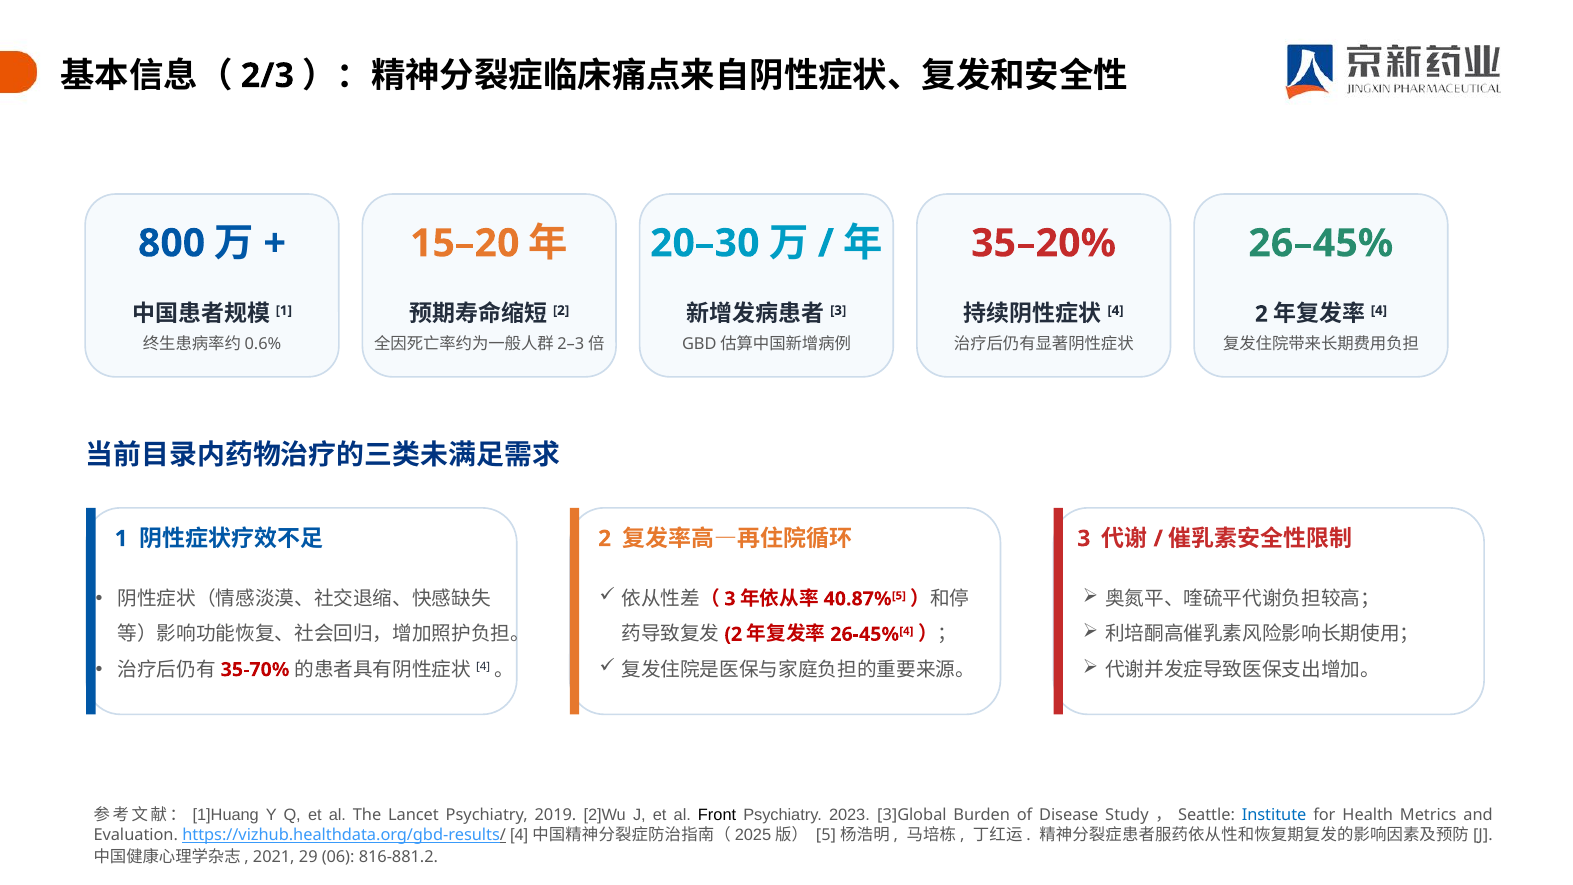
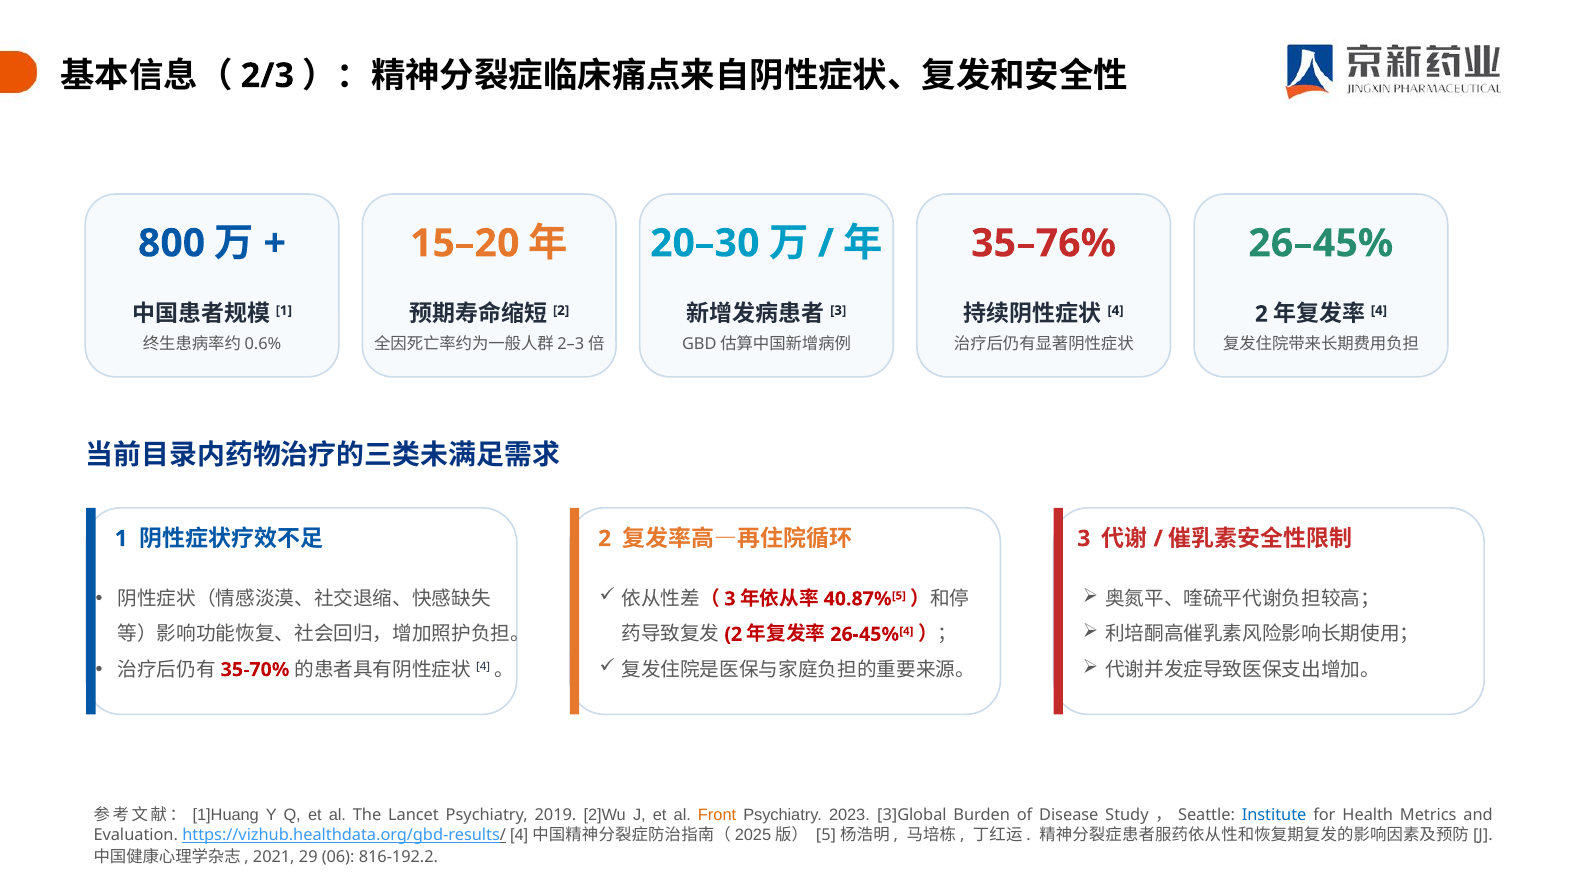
35–20%: 35–20% -> 35–76%
Front colour: black -> orange
816-881.2: 816-881.2 -> 816-192.2
